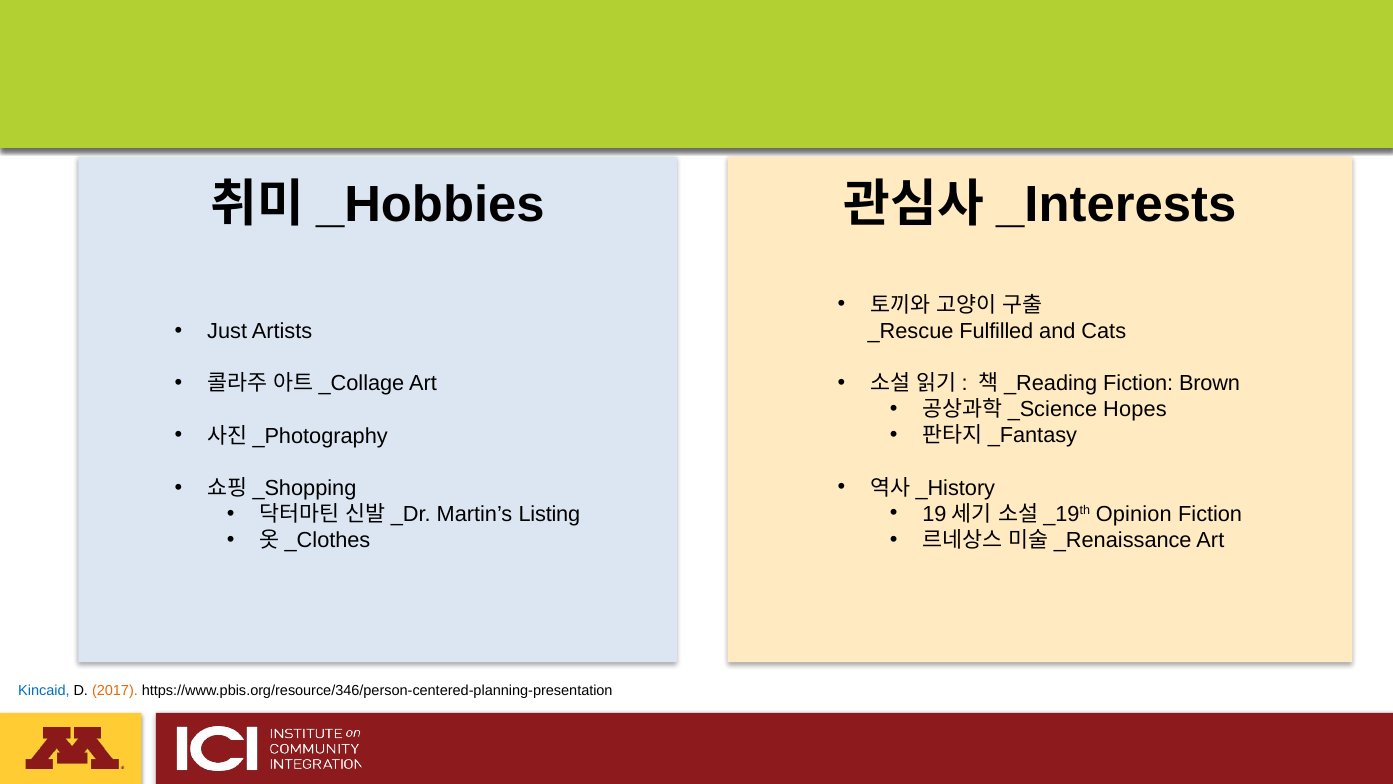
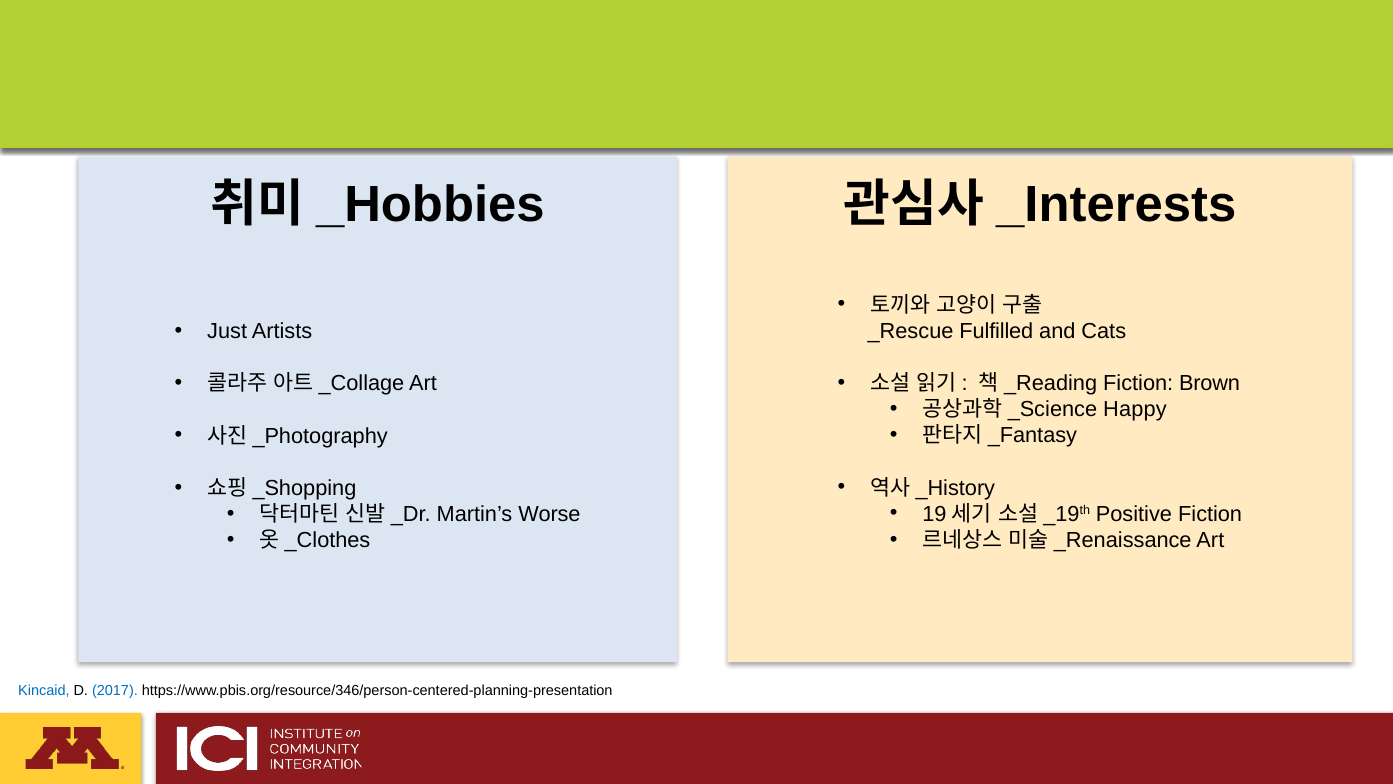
Hopes: Hopes -> Happy
Opinion: Opinion -> Positive
Listing: Listing -> Worse
2017 colour: orange -> blue
